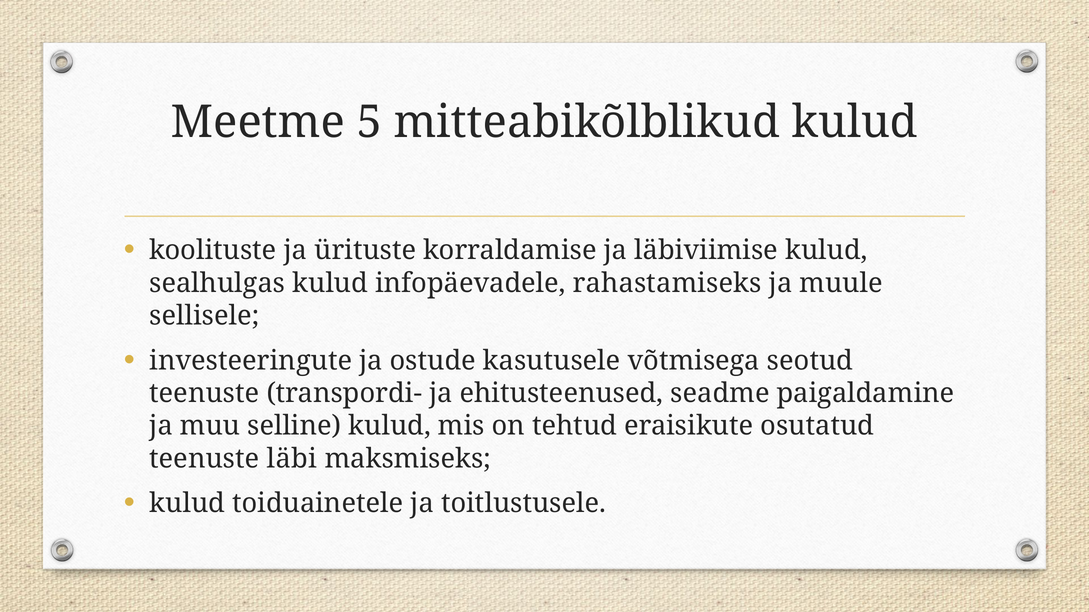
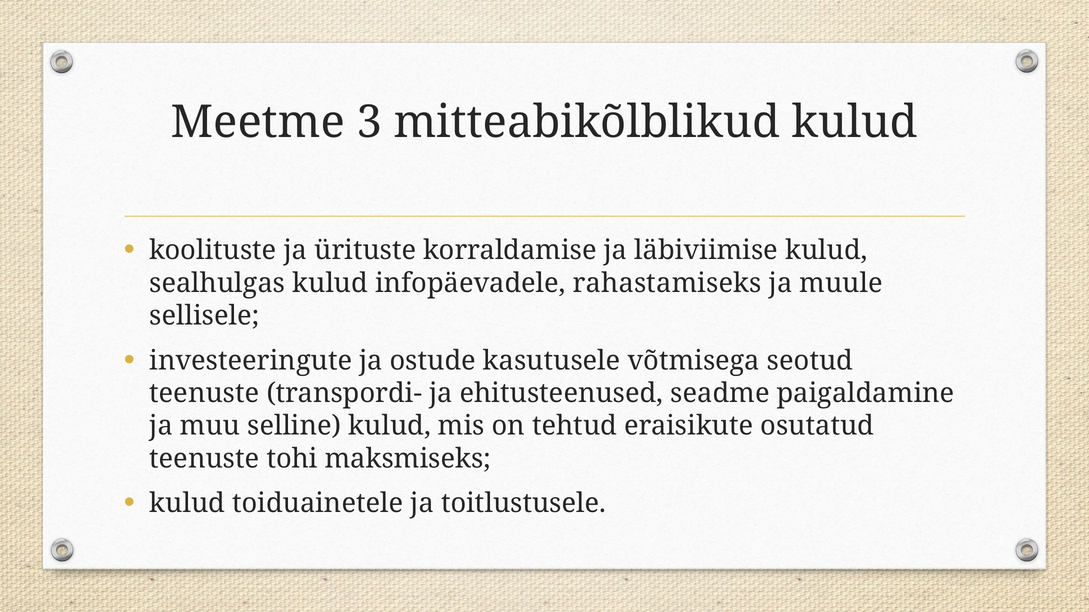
5: 5 -> 3
läbi: läbi -> tohi
